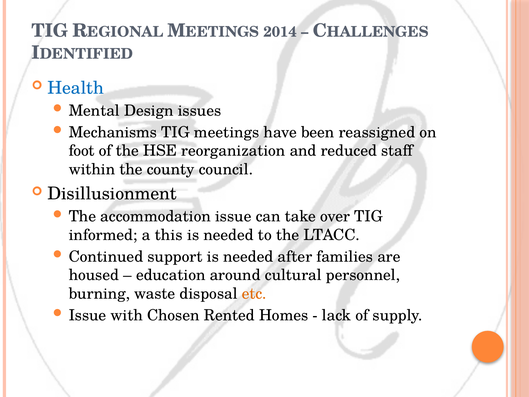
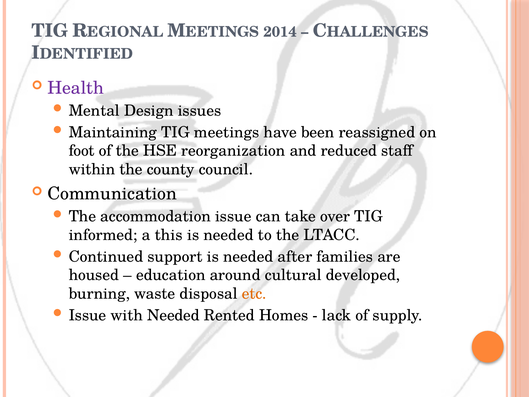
Health colour: blue -> purple
Mechanisms: Mechanisms -> Maintaining
Disillusionment: Disillusionment -> Communication
personnel: personnel -> developed
with Chosen: Chosen -> Needed
